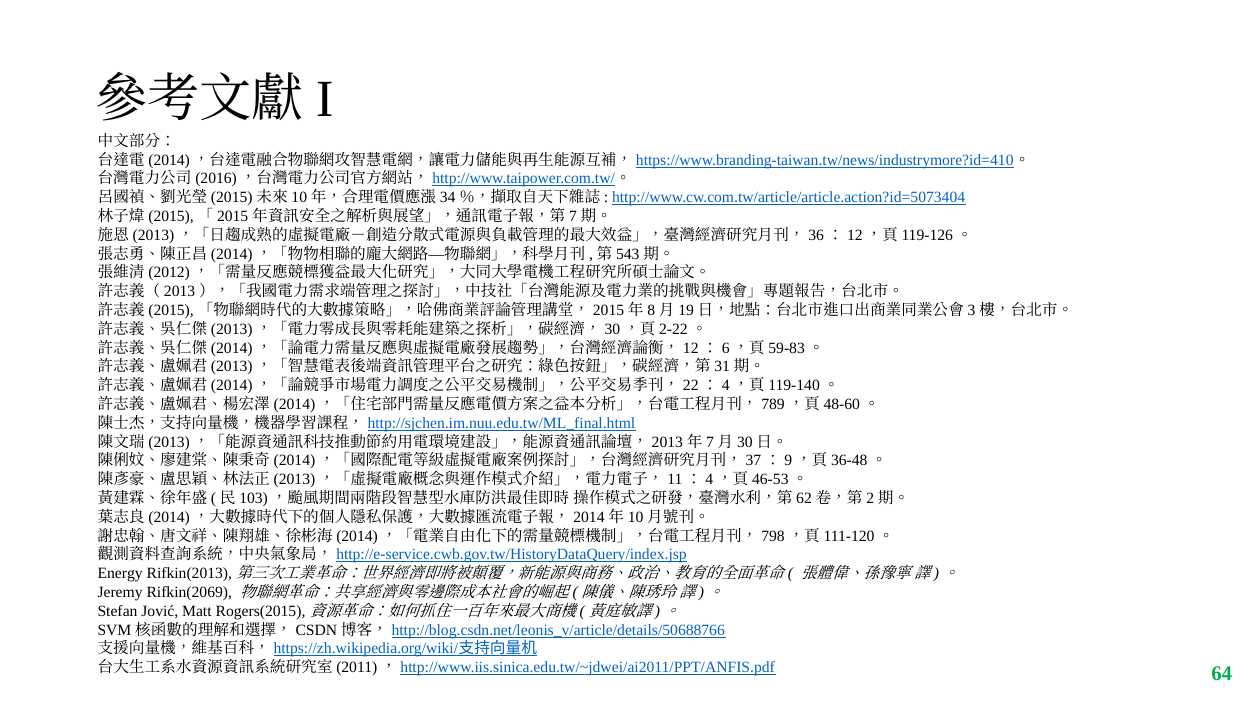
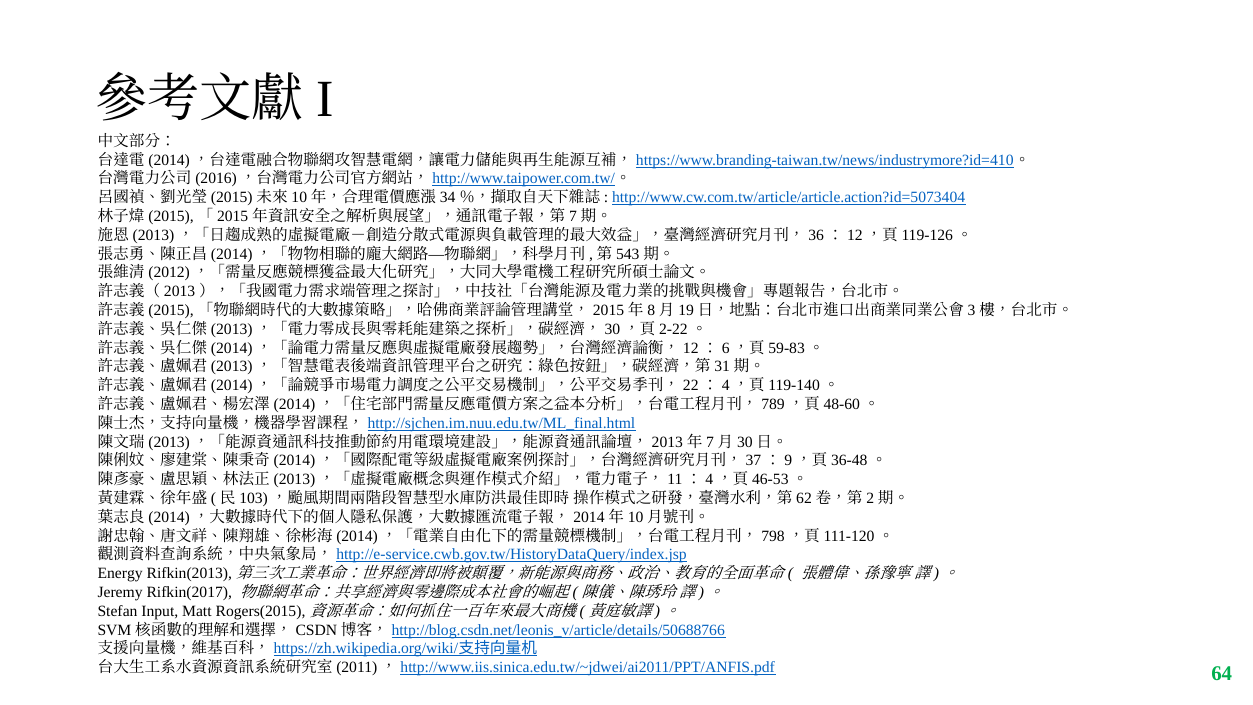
Rifkin(2069: Rifkin(2069 -> Rifkin(2017
Jović: Jović -> Input
